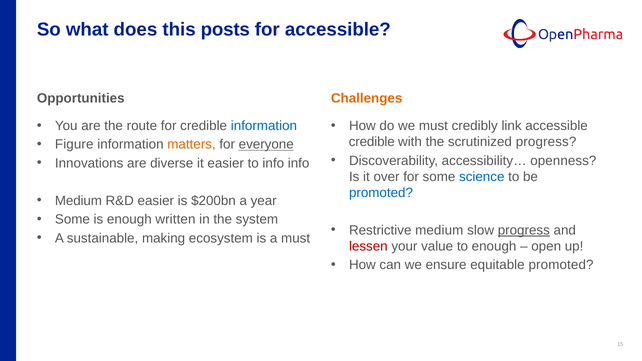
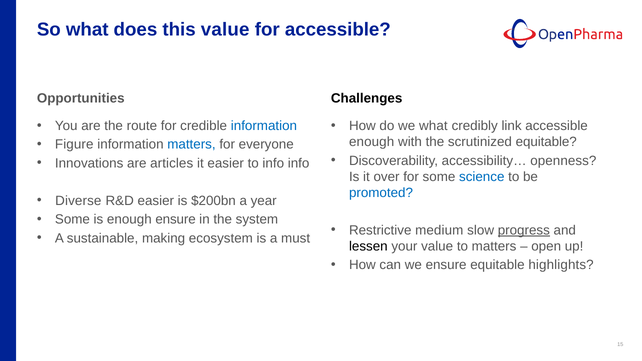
this posts: posts -> value
Challenges colour: orange -> black
we must: must -> what
credible at (372, 142): credible -> enough
scrutinized progress: progress -> equitable
matters at (191, 145) colour: orange -> blue
everyone underline: present -> none
diverse: diverse -> articles
Medium at (78, 201): Medium -> Diverse
enough written: written -> ensure
lessen colour: red -> black
to enough: enough -> matters
equitable promoted: promoted -> highlights
